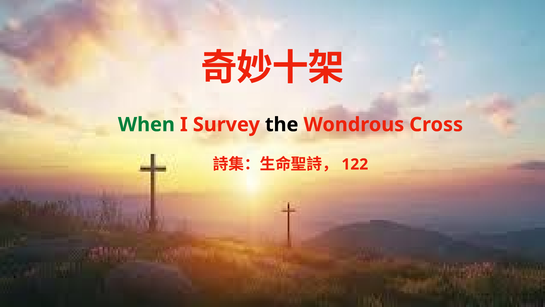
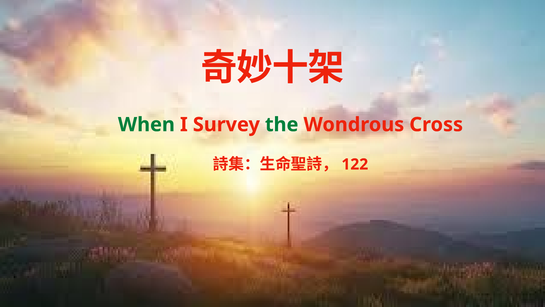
the colour: black -> green
